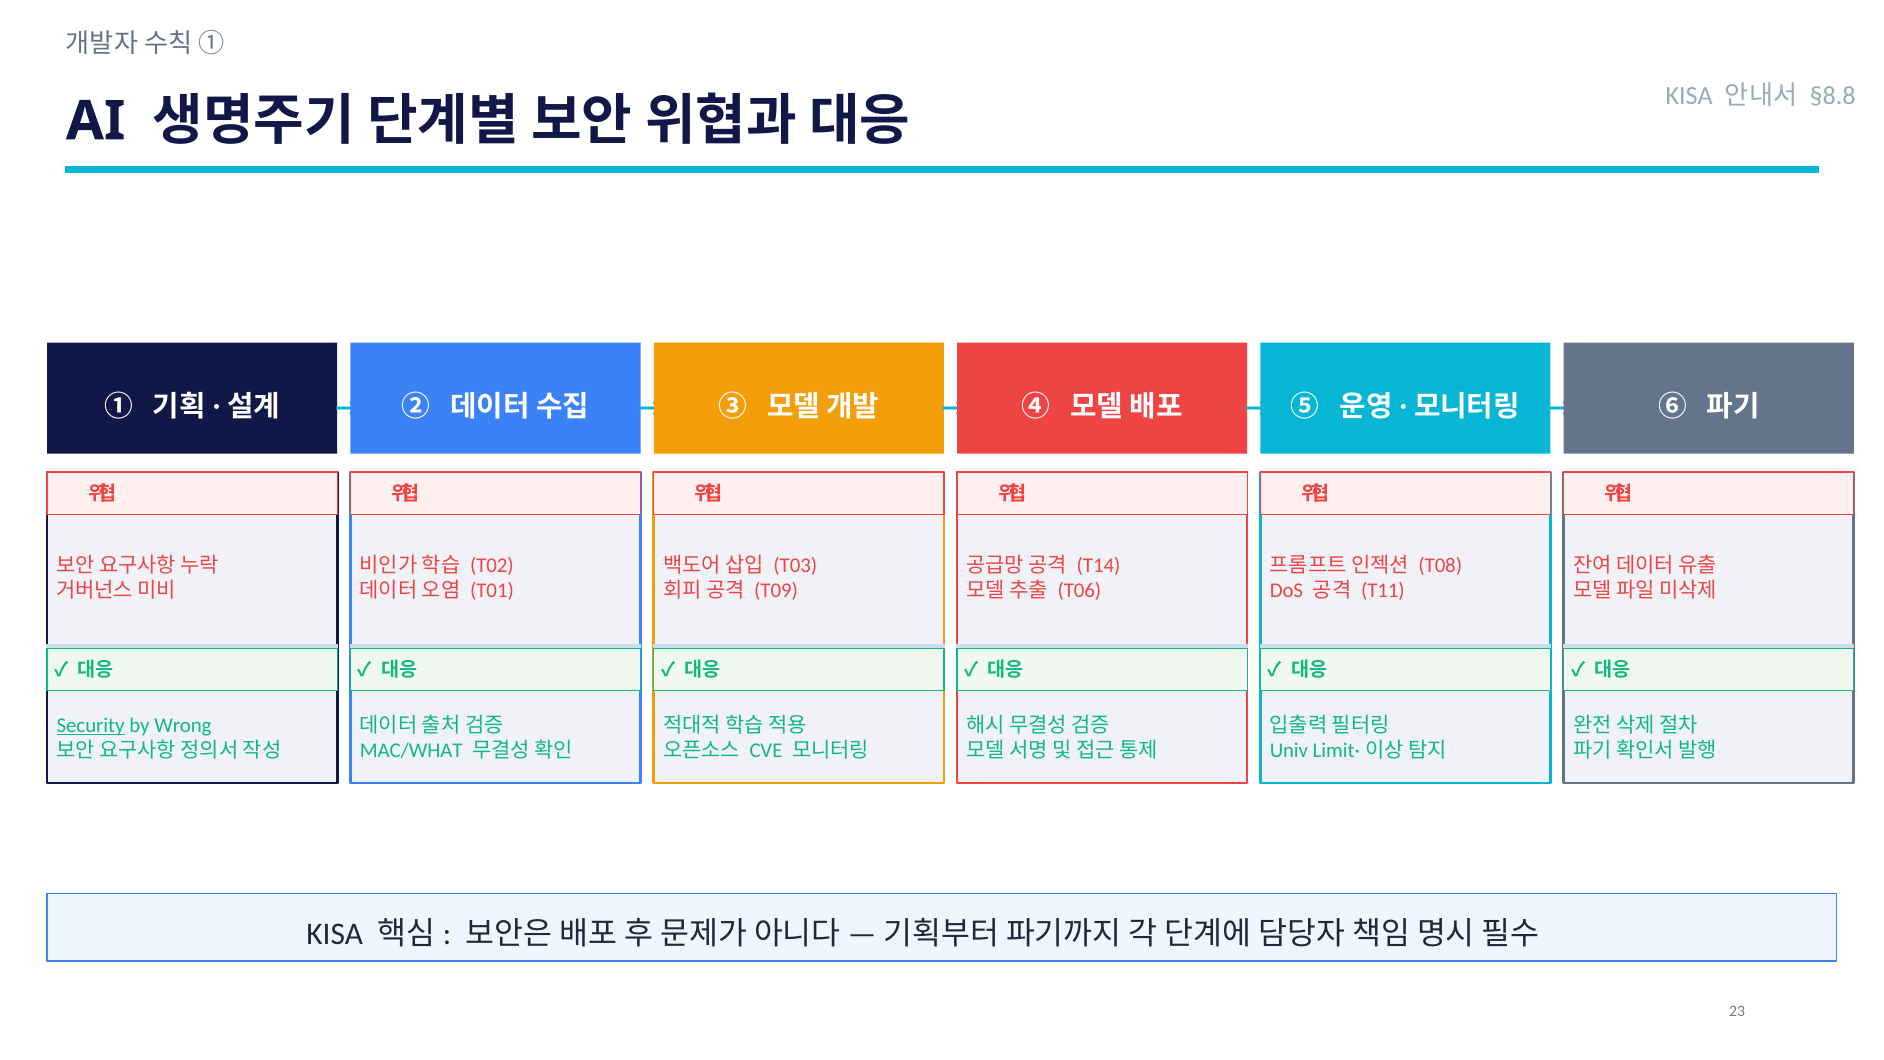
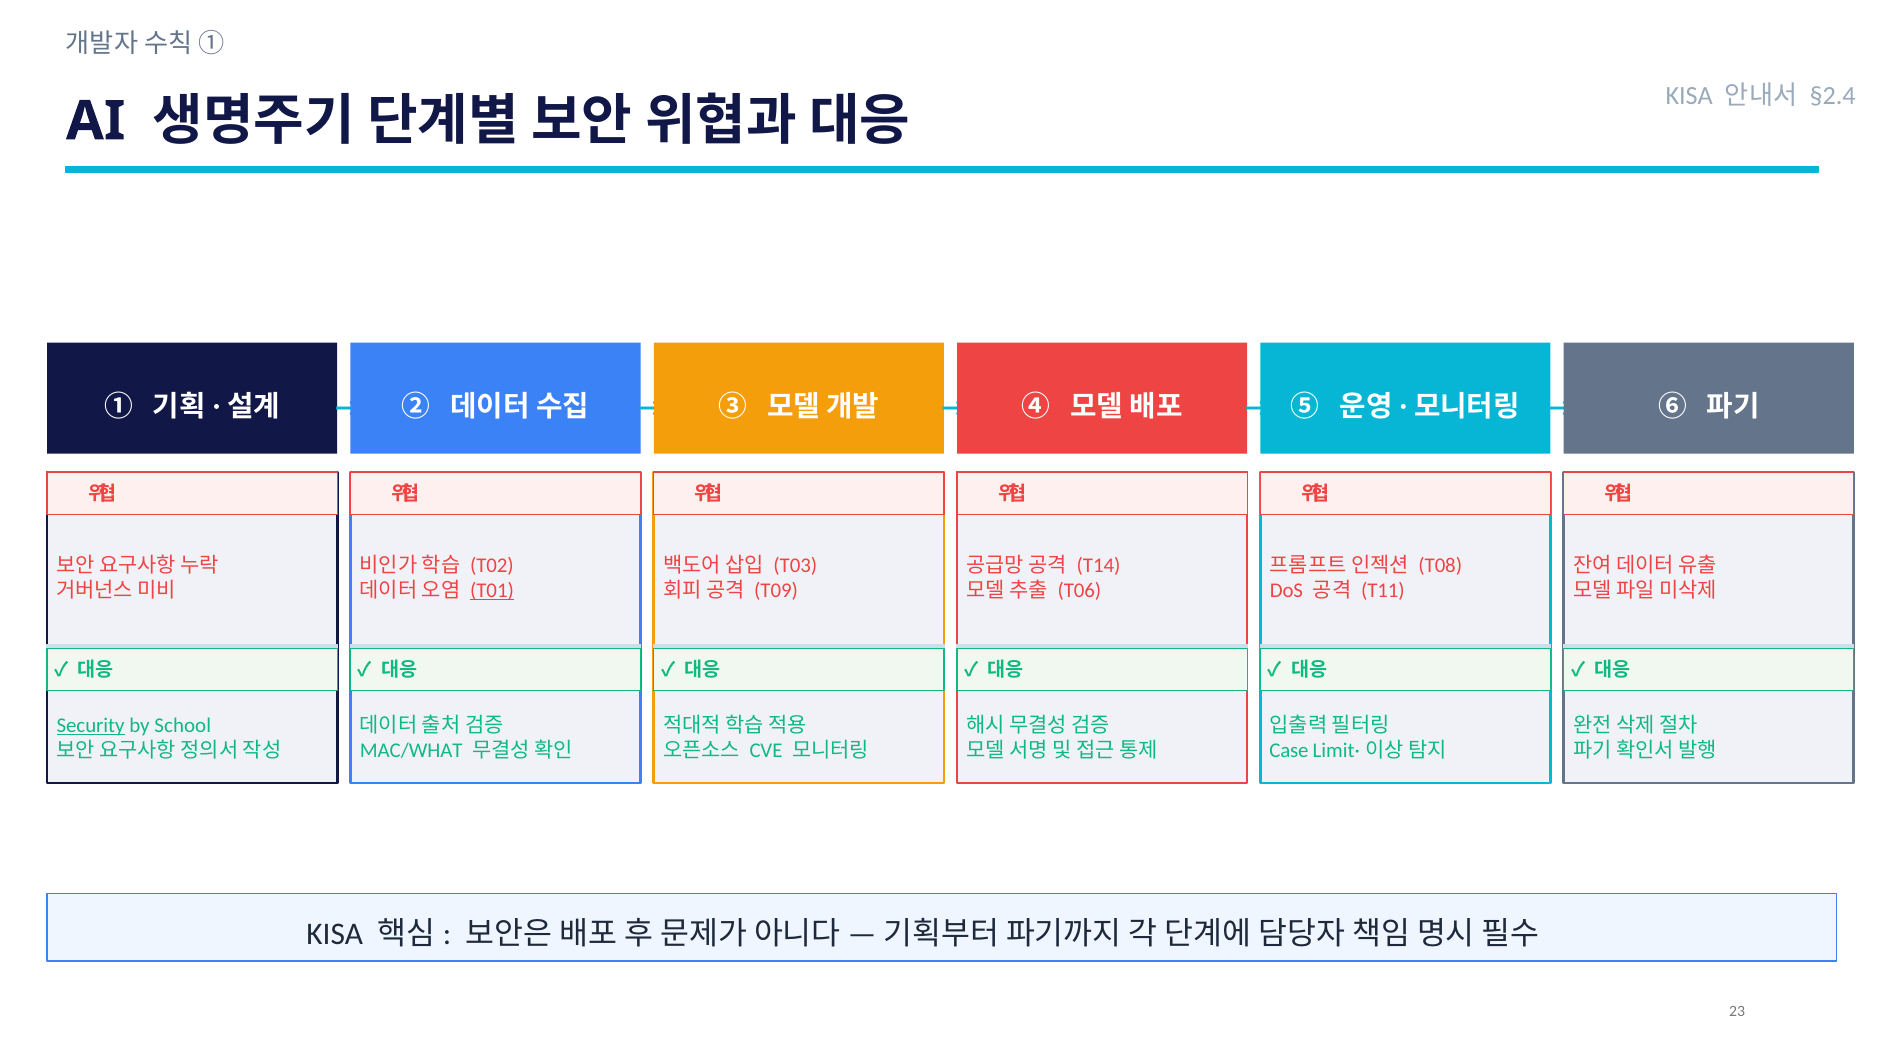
§8.8: §8.8 -> §2.4
T01 underline: none -> present
Wrong: Wrong -> School
Univ: Univ -> Case
